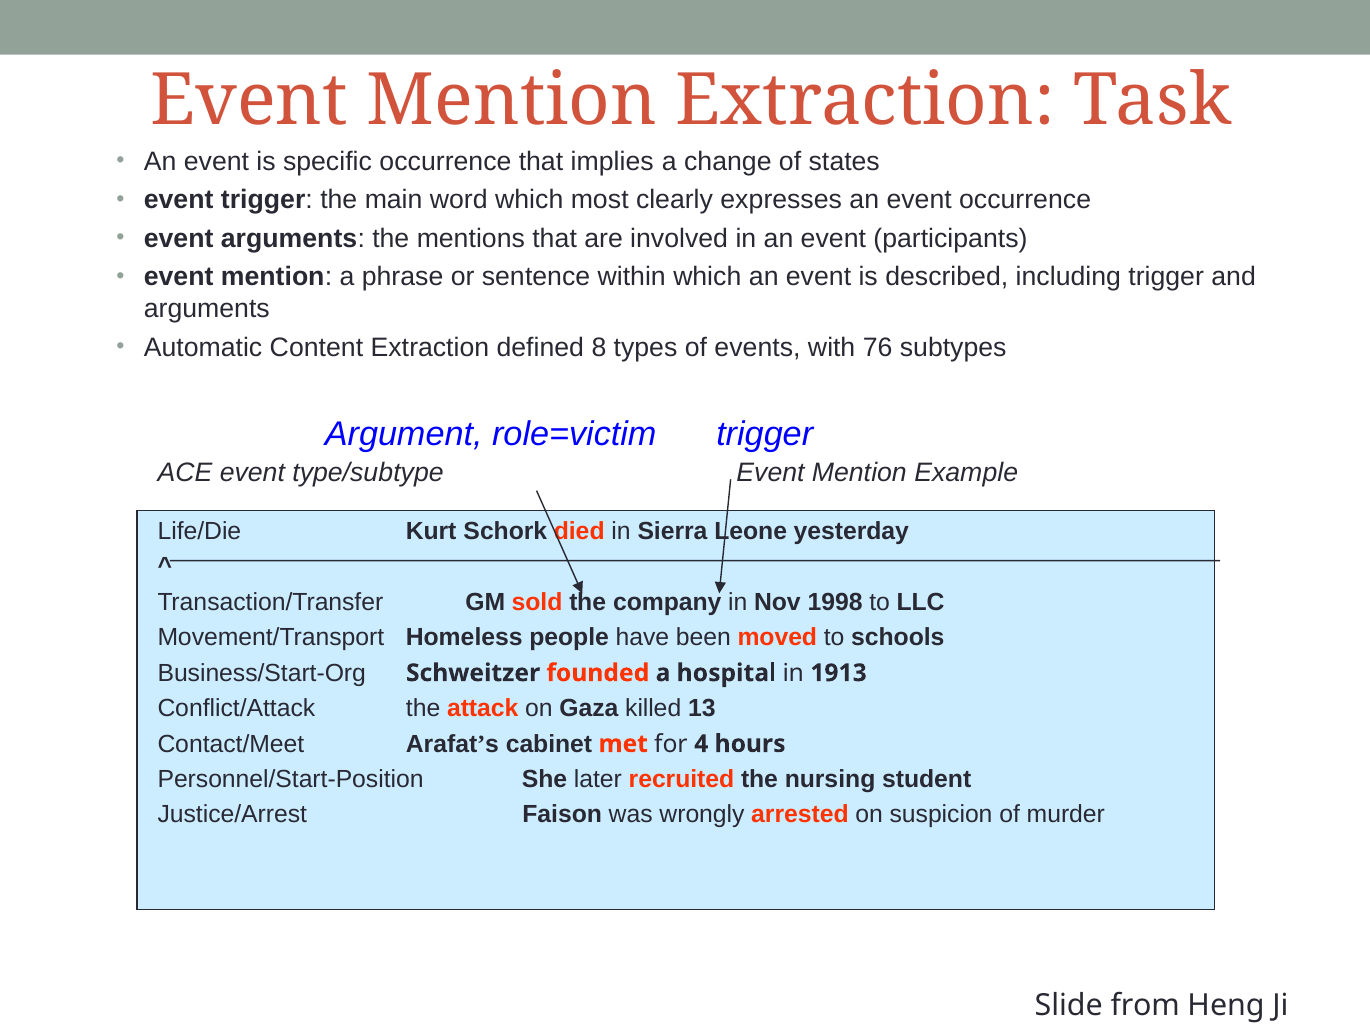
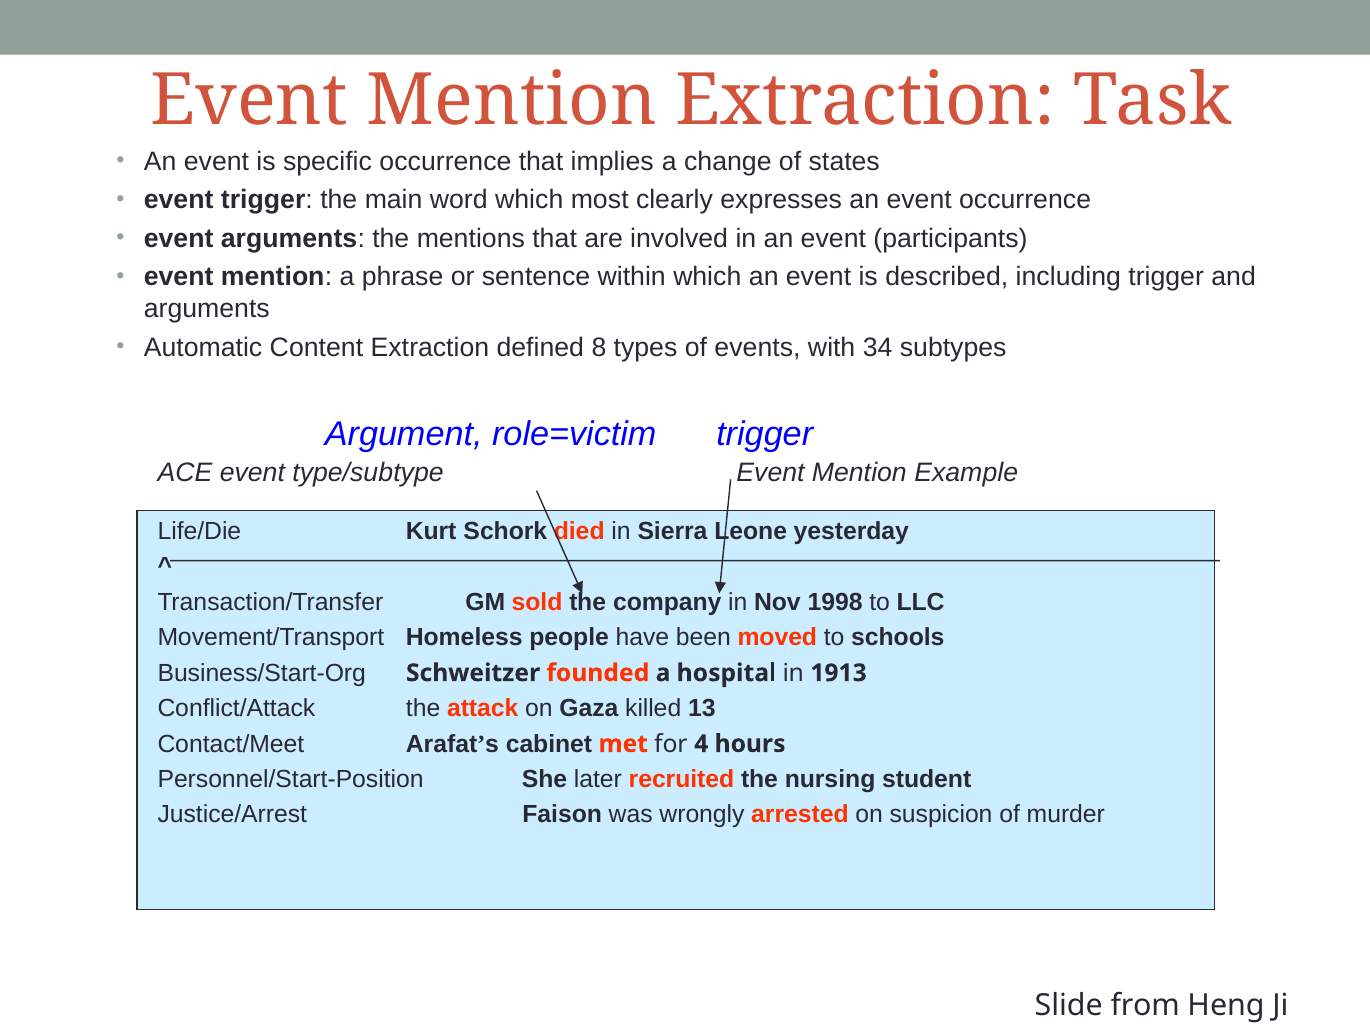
76: 76 -> 34
